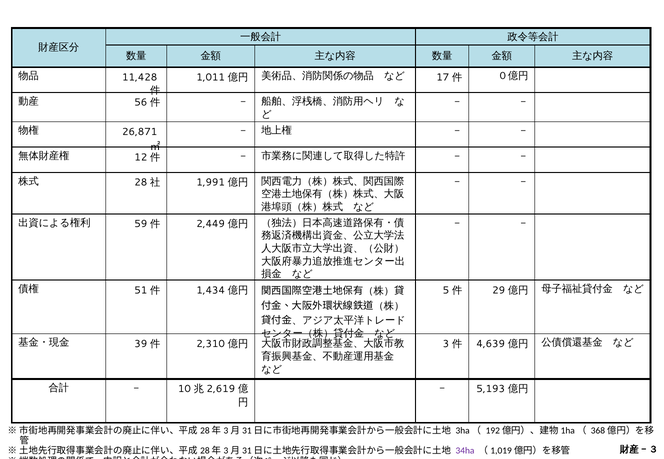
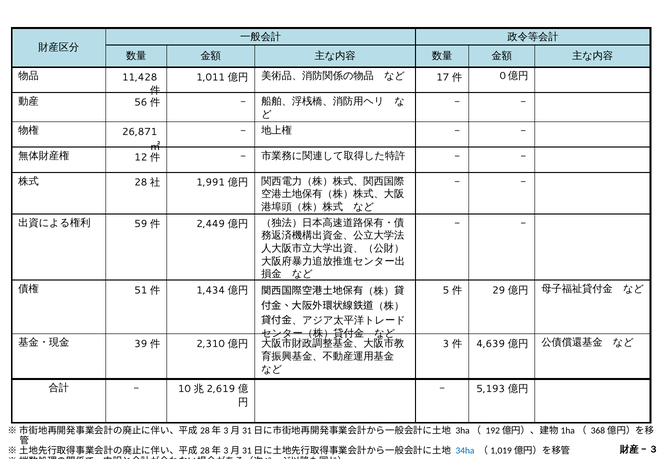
34ha colour: purple -> blue
